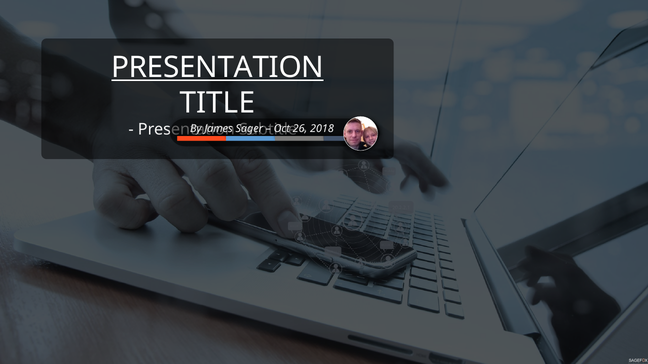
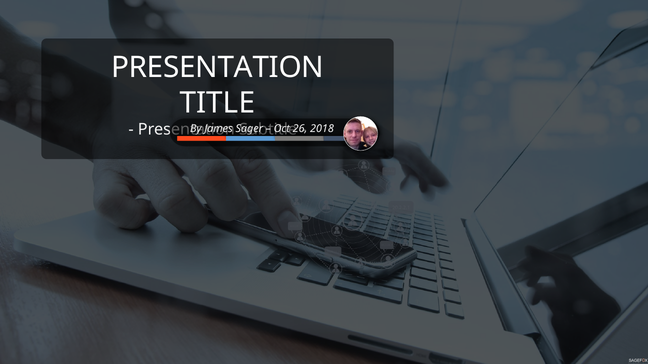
PRESENTATION at (218, 68) underline: present -> none
